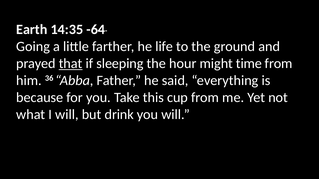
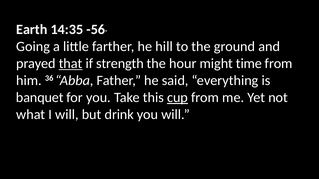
-64: -64 -> -56
life: life -> hill
sleeping: sleeping -> strength
because: because -> banquet
cup underline: none -> present
